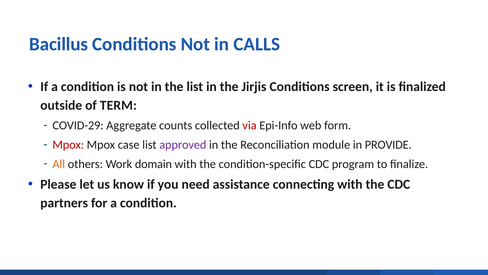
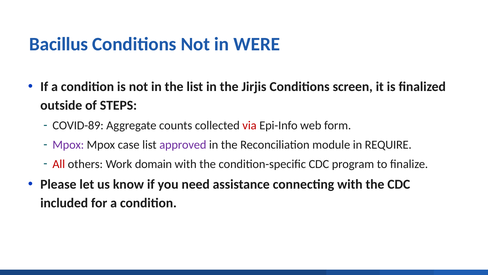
CALLS: CALLS -> WERE
TERM: TERM -> STEPS
COVID-29: COVID-29 -> COVID-89
Mpox at (68, 144) colour: red -> purple
PROVIDE: PROVIDE -> REQUIRE
All colour: orange -> red
partners: partners -> included
